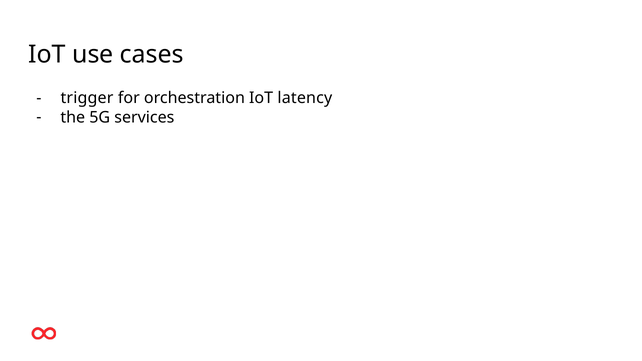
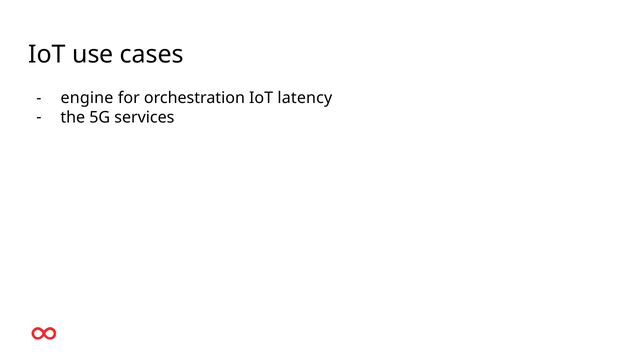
trigger: trigger -> engine
